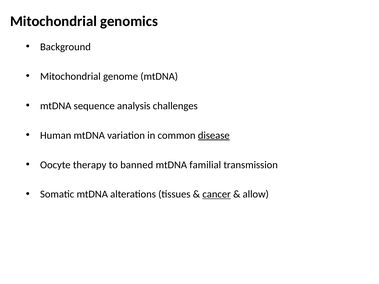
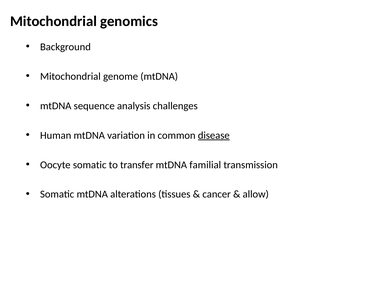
Oocyte therapy: therapy -> somatic
banned: banned -> transfer
cancer underline: present -> none
